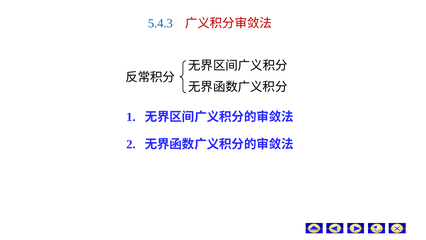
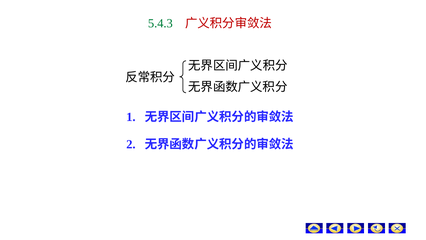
5.4.3 colour: blue -> green
